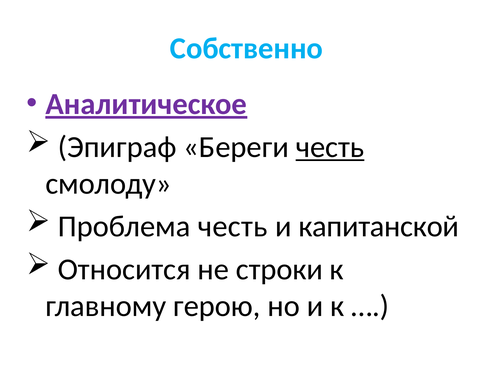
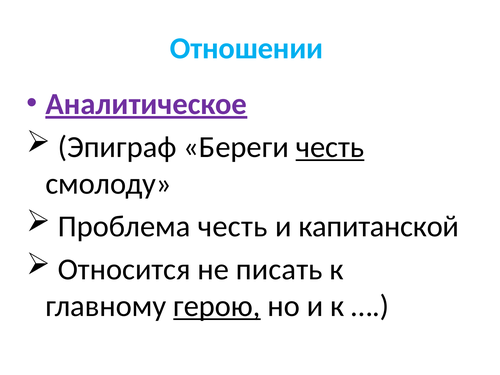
Собственно: Собственно -> Отношении
строки: строки -> писать
герою underline: none -> present
